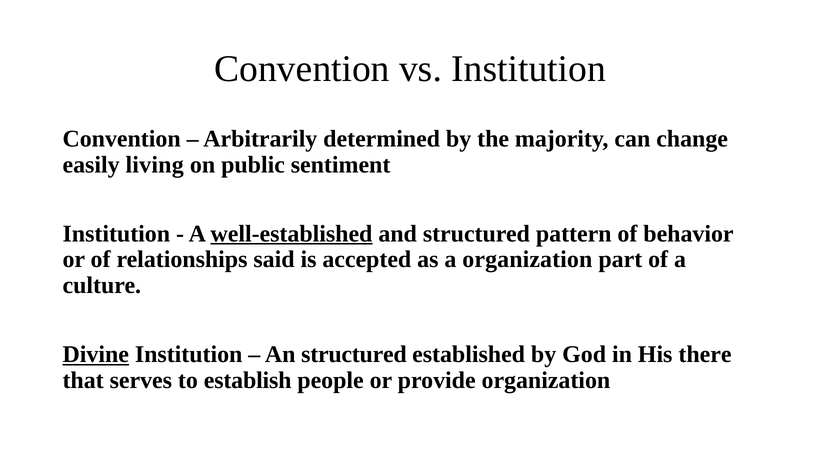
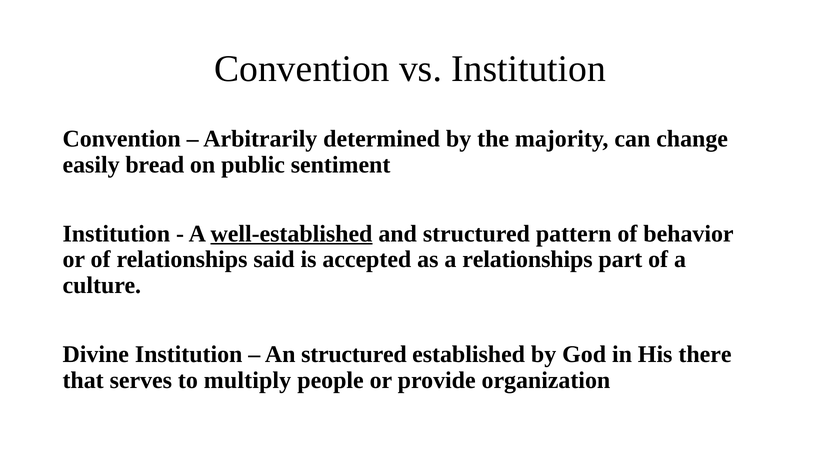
living: living -> bread
a organization: organization -> relationships
Divine underline: present -> none
establish: establish -> multiply
